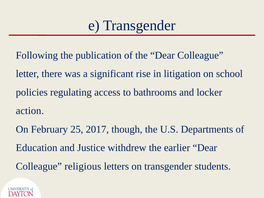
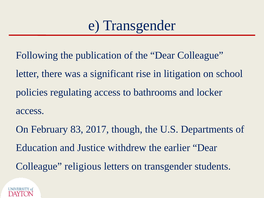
action at (30, 111): action -> access
25: 25 -> 83
